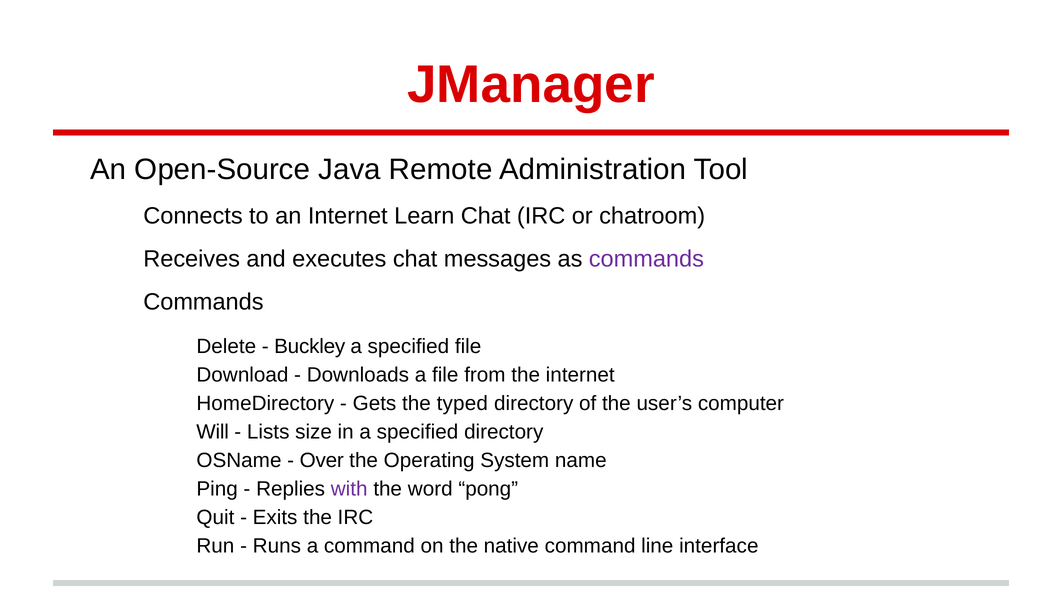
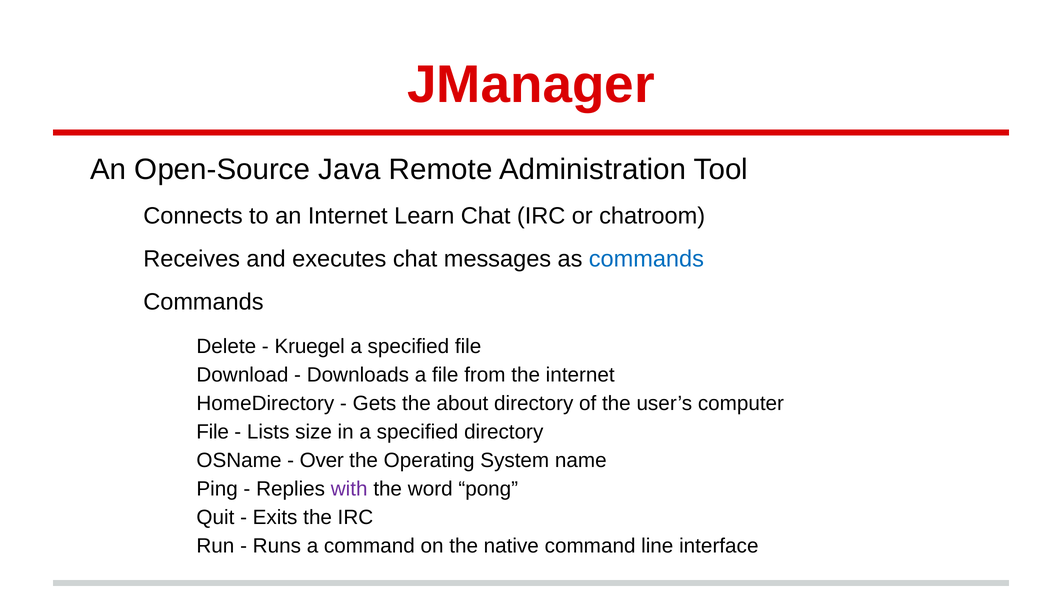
commands at (646, 259) colour: purple -> blue
Buckley: Buckley -> Kruegel
typed: typed -> about
Will at (213, 432): Will -> File
